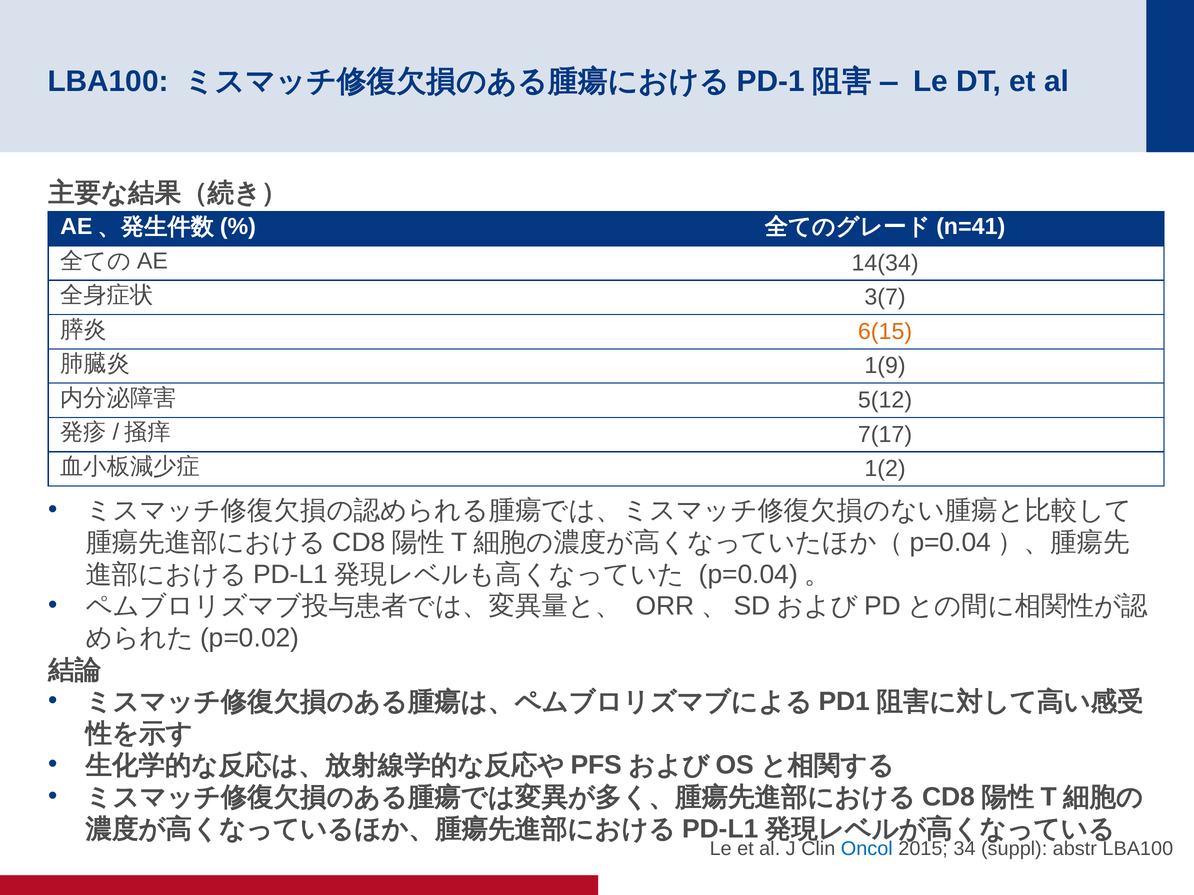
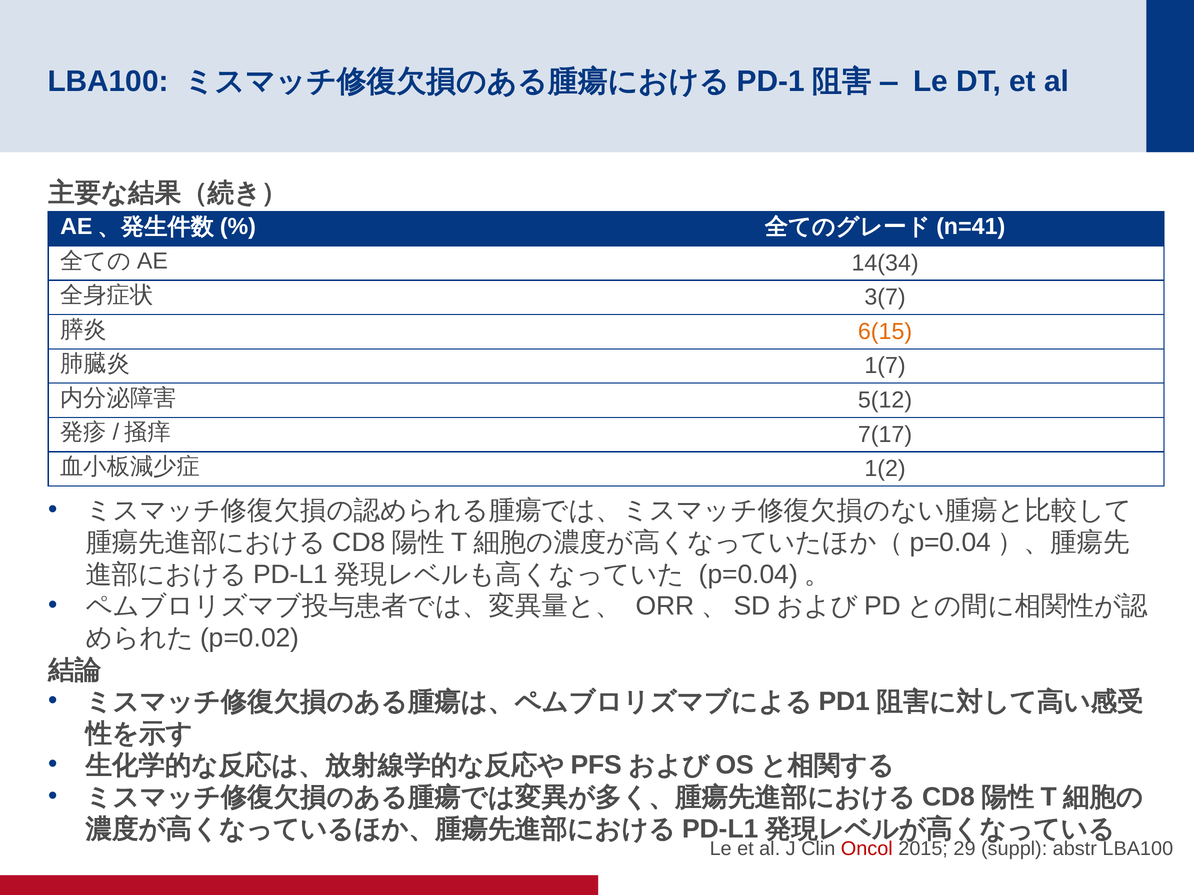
1(9: 1(9 -> 1(7
Oncol colour: blue -> red
34: 34 -> 29
